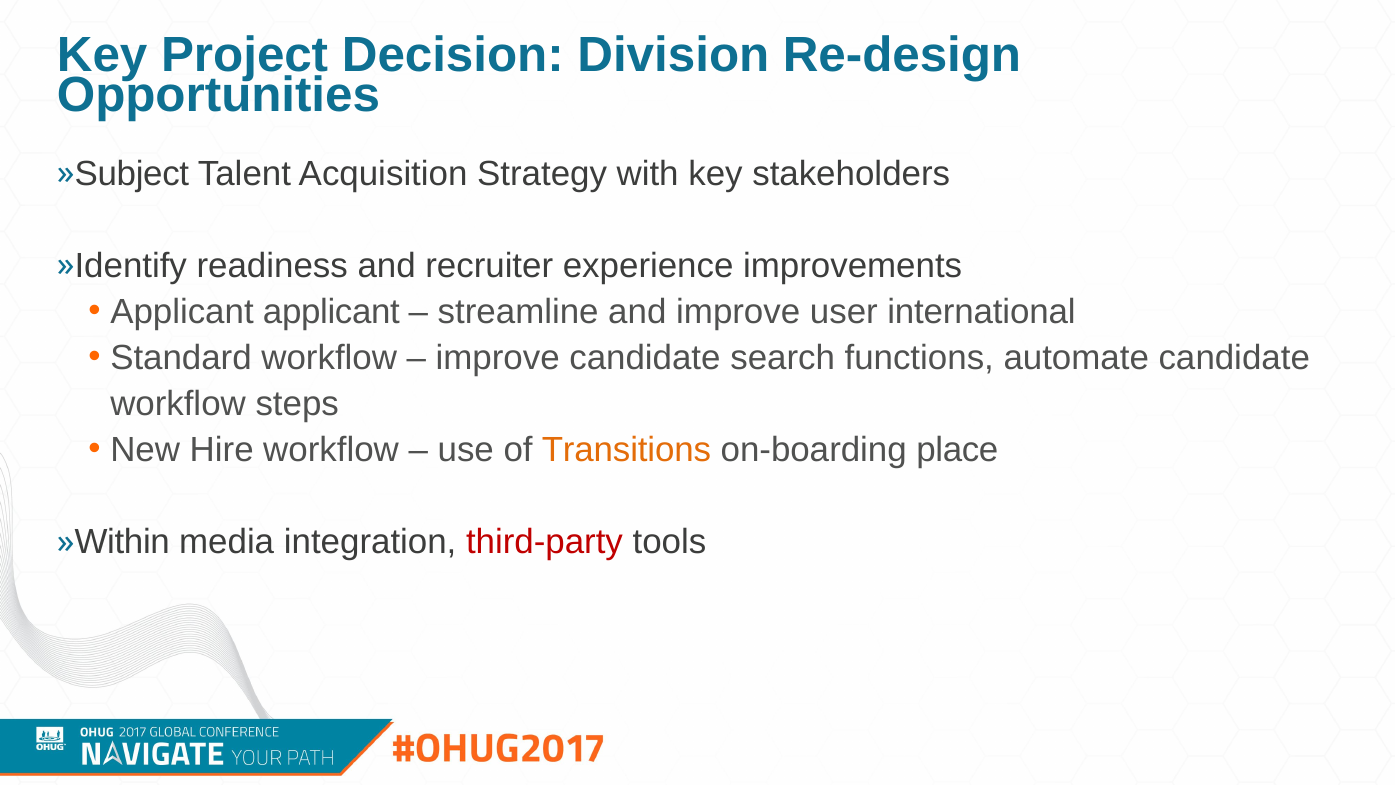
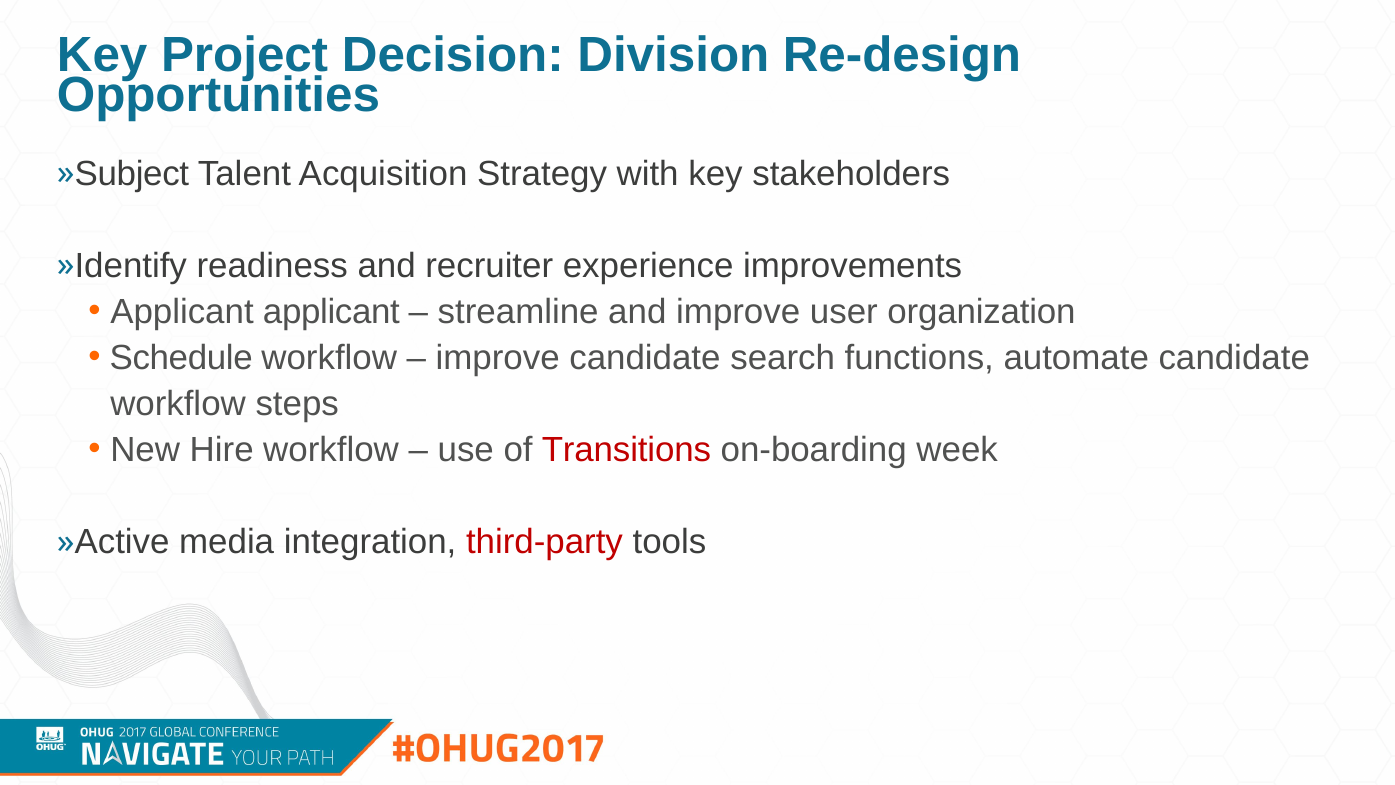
international: international -> organization
Standard: Standard -> Schedule
Transitions colour: orange -> red
place: place -> week
Within: Within -> Active
